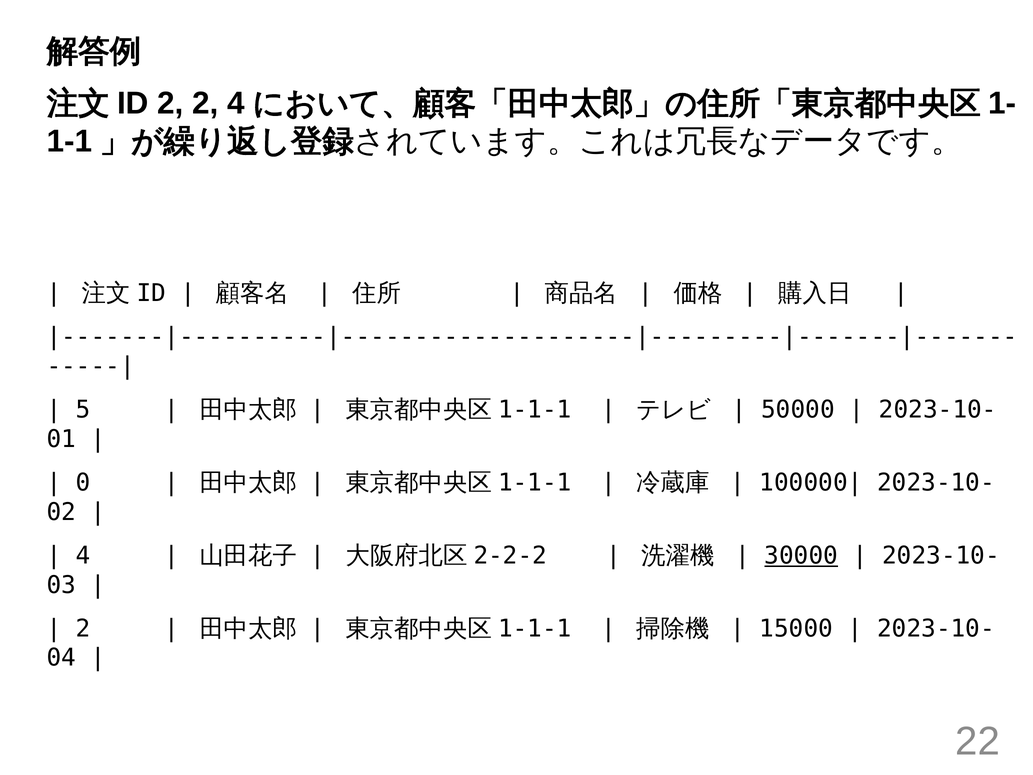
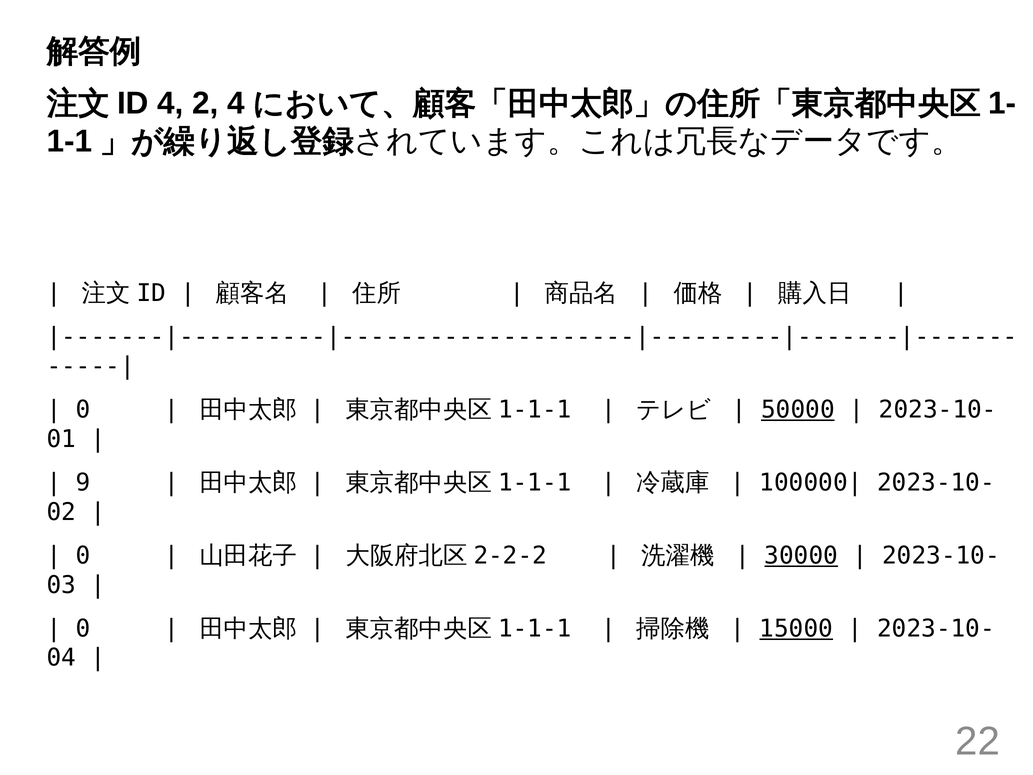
2 at (170, 103): 2 -> 4
5 at (83, 410): 5 -> 0
50000 underline: none -> present
0: 0 -> 9
4 at (83, 556): 4 -> 0
2 at (83, 628): 2 -> 0
15000 underline: none -> present
